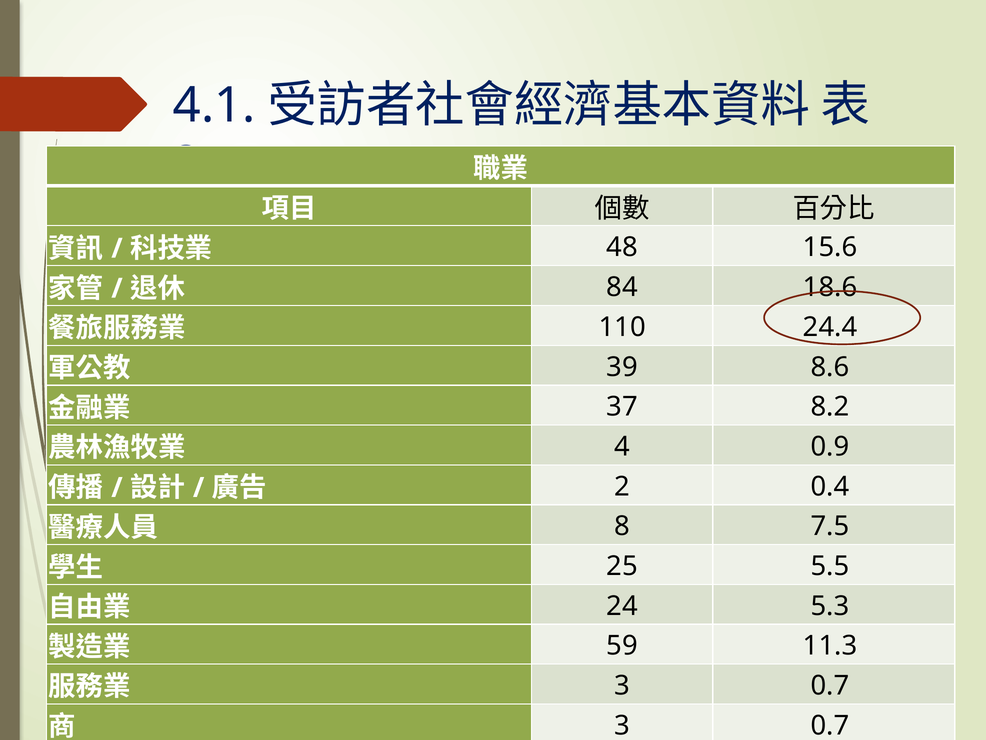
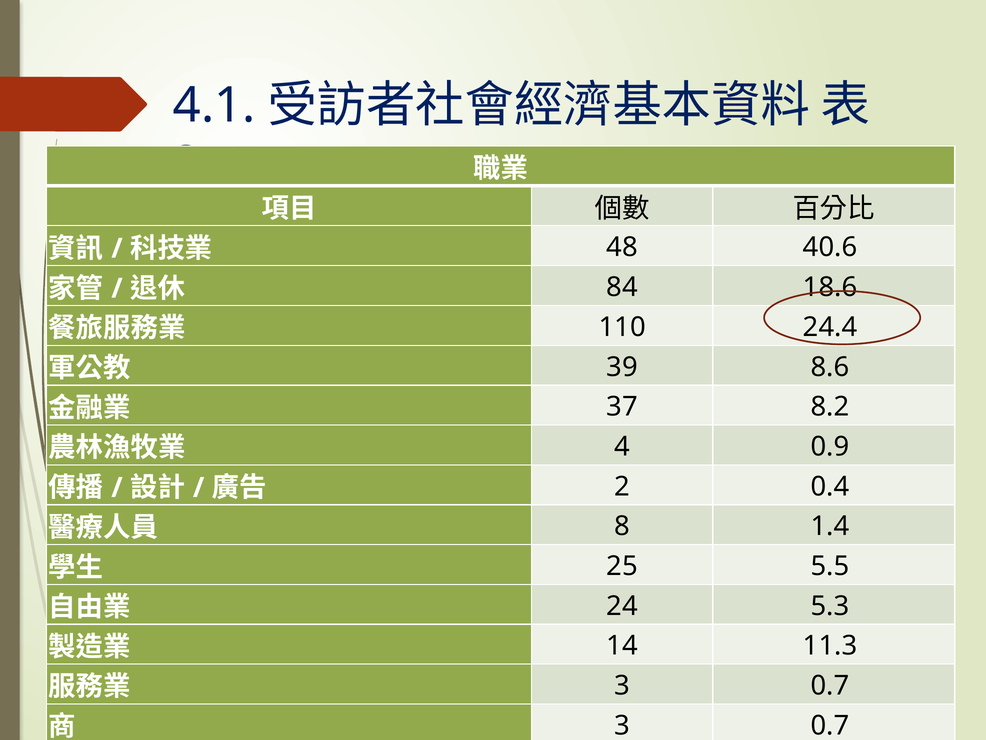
15.6: 15.6 -> 40.6
7.5: 7.5 -> 1.4
59: 59 -> 14
